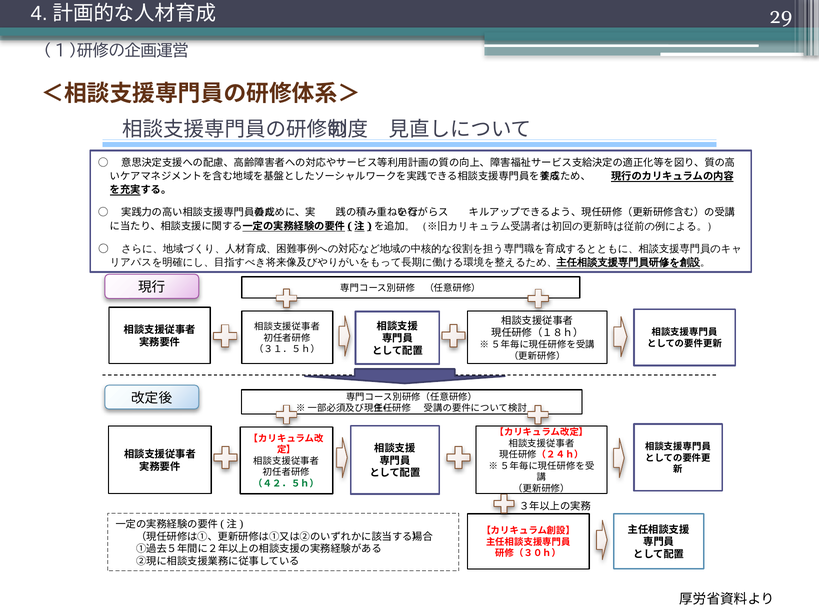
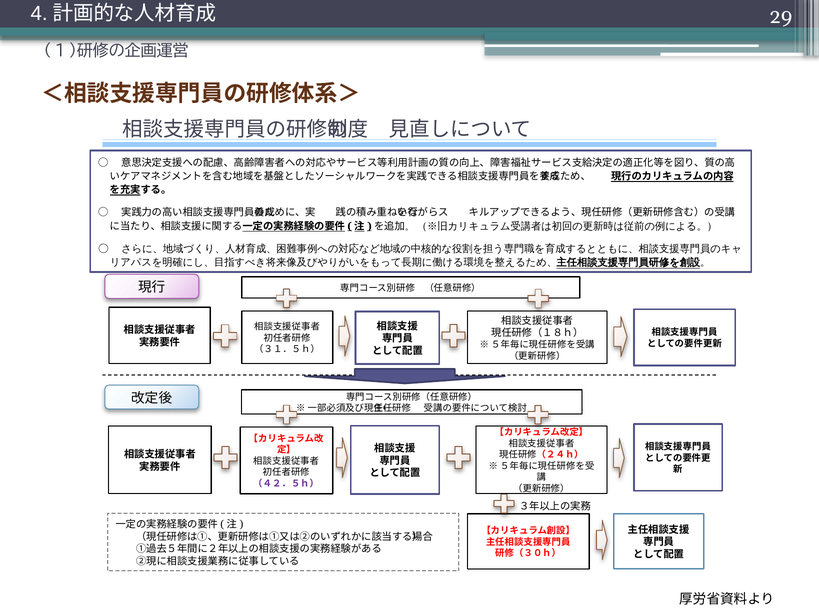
（４２．５ｈ） colour: green -> purple
